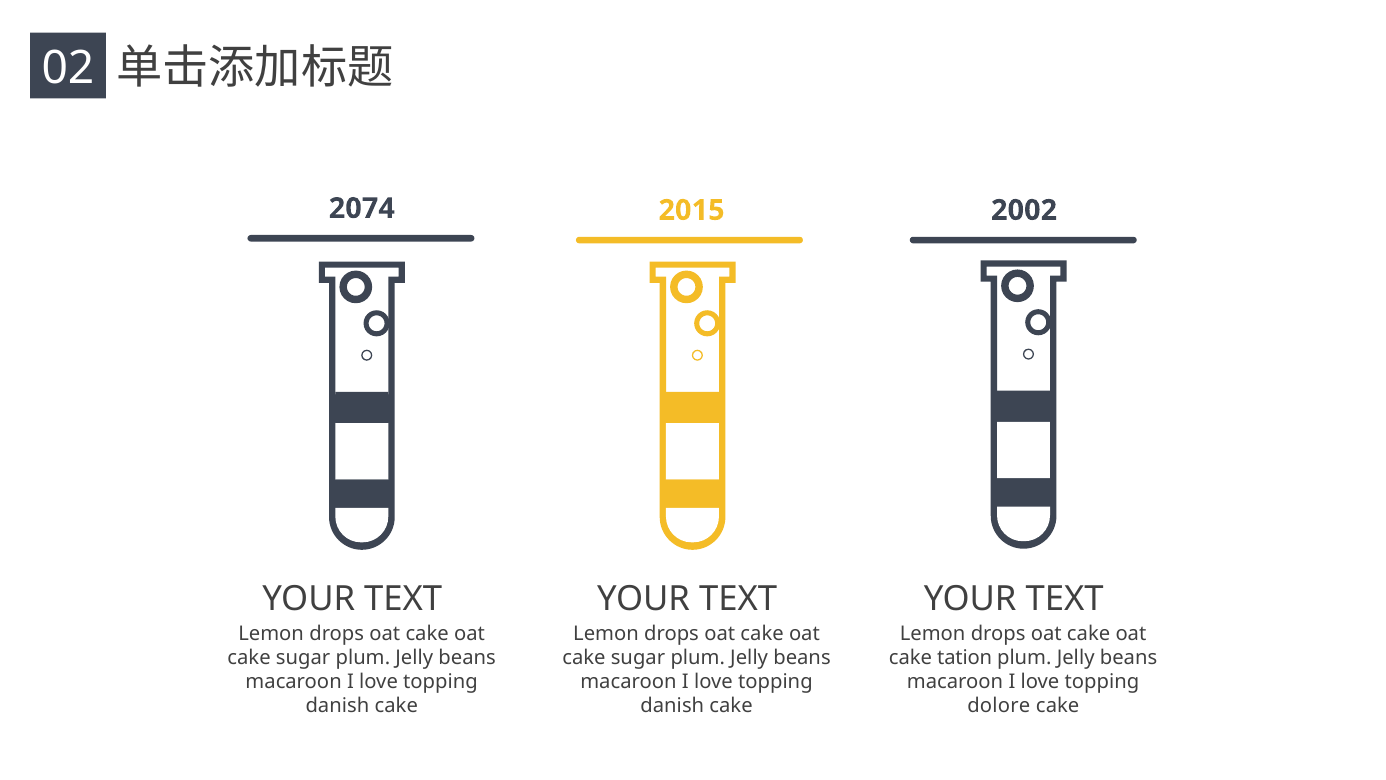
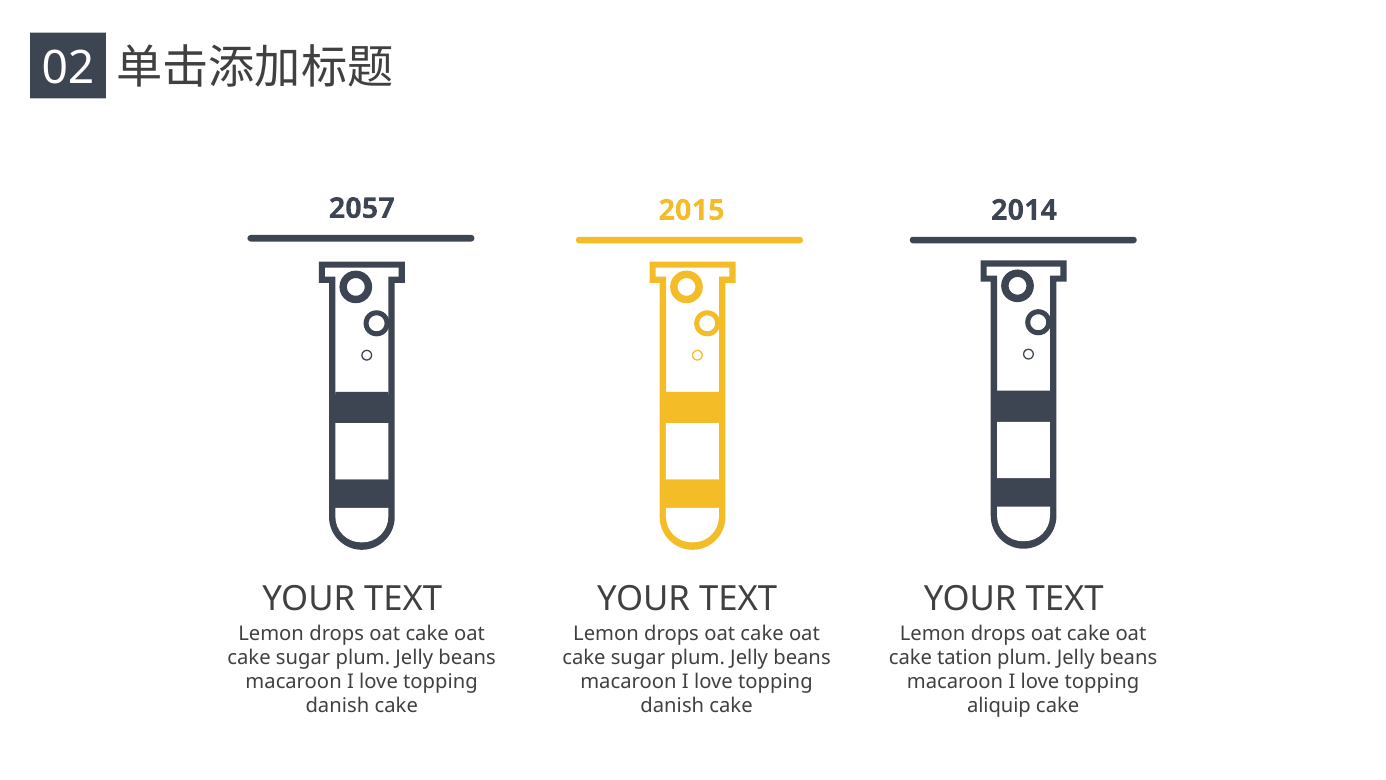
2074: 2074 -> 2057
2002: 2002 -> 2014
dolore: dolore -> aliquip
